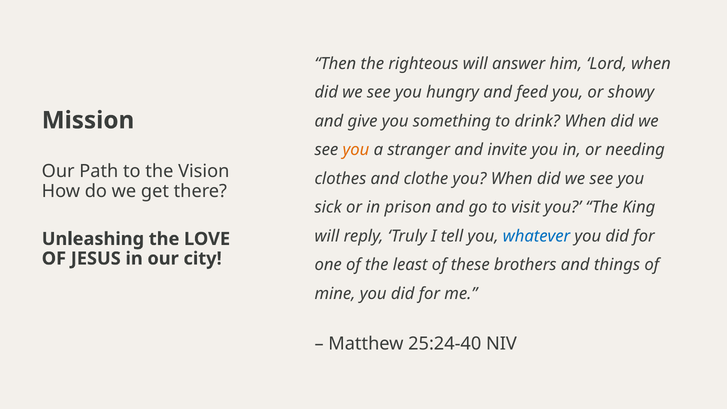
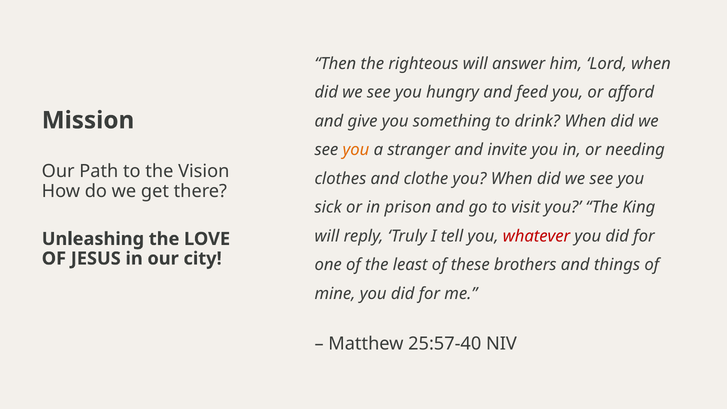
showy: showy -> afford
whatever colour: blue -> red
25:24-40: 25:24-40 -> 25:57-40
